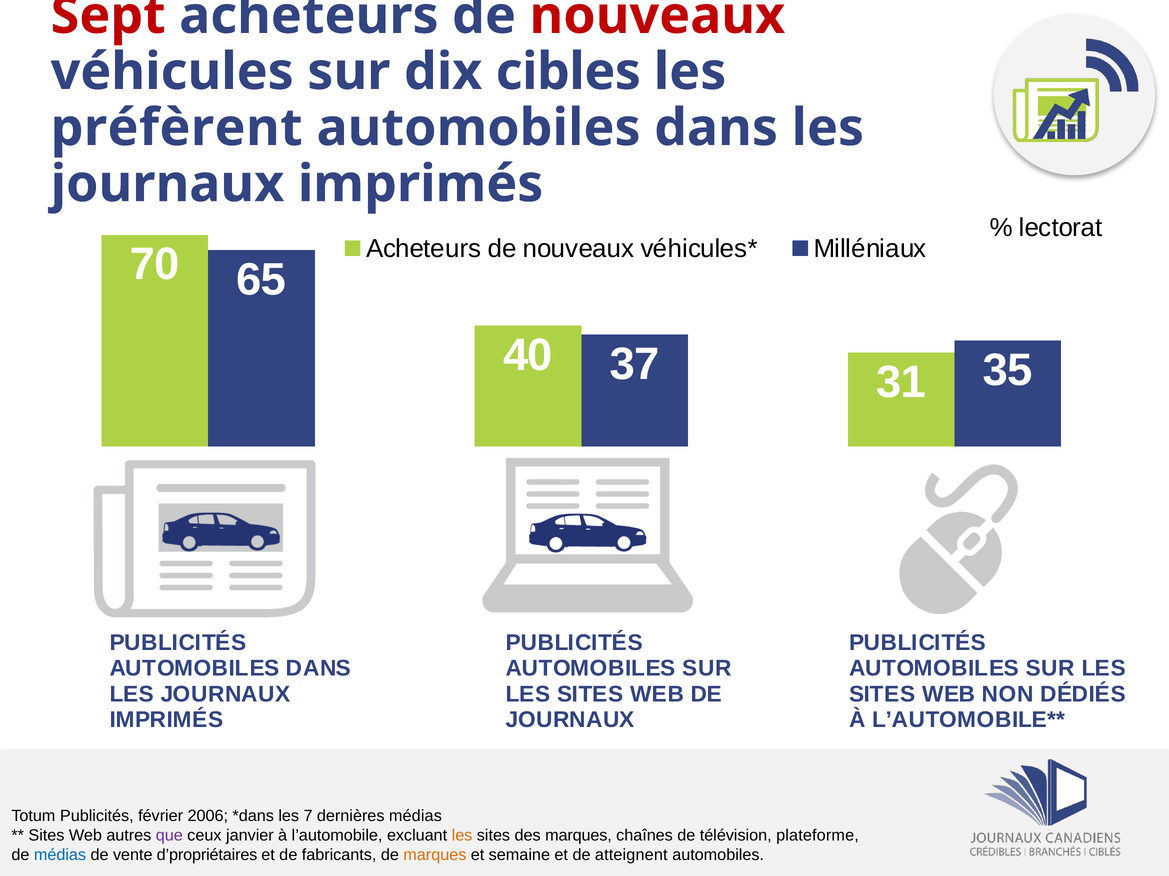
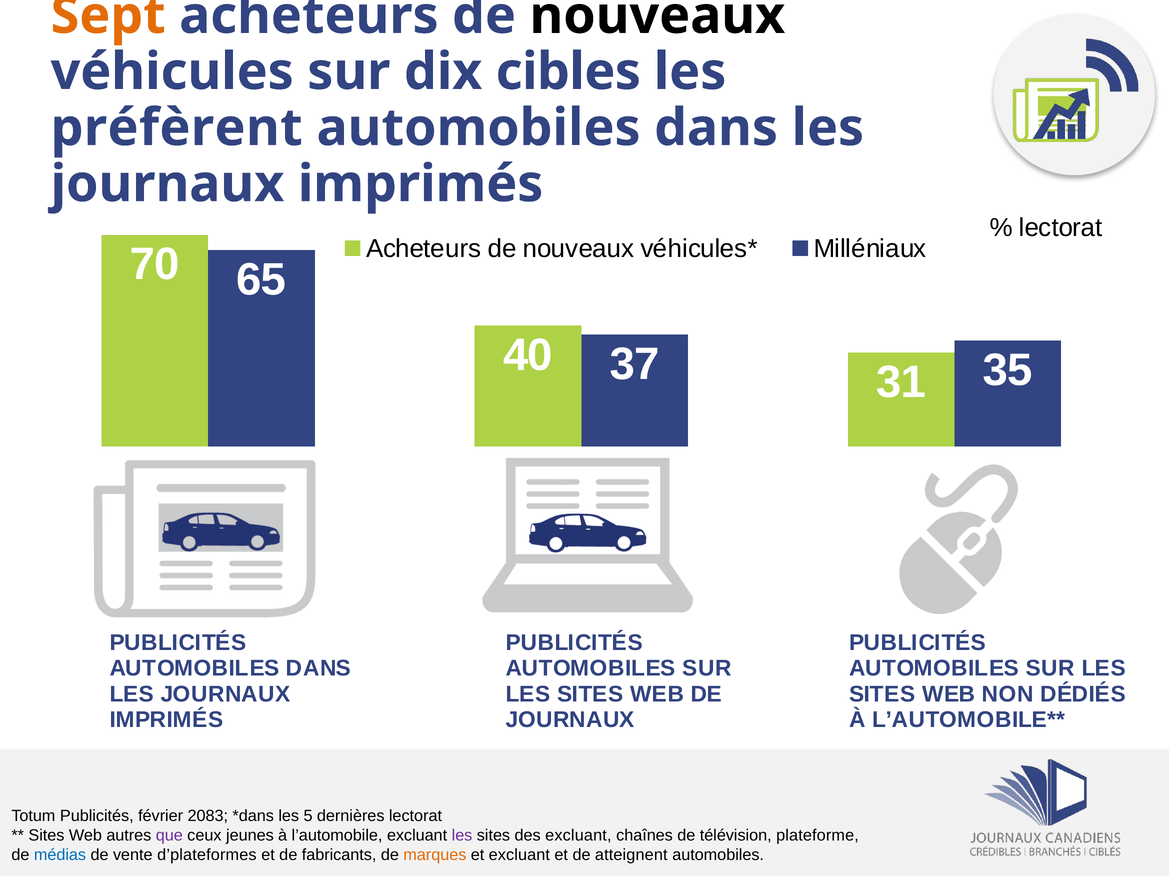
Sept colour: red -> orange
nouveaux at (657, 16) colour: red -> black
2006: 2006 -> 2083
7: 7 -> 5
dernières médias: médias -> lectorat
janvier: janvier -> jeunes
les at (462, 836) colour: orange -> purple
des marques: marques -> excluant
d’propriétaires: d’propriétaires -> d’plateformes
et semaine: semaine -> excluant
